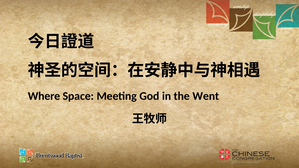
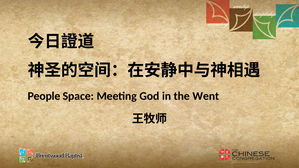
Where: Where -> People
